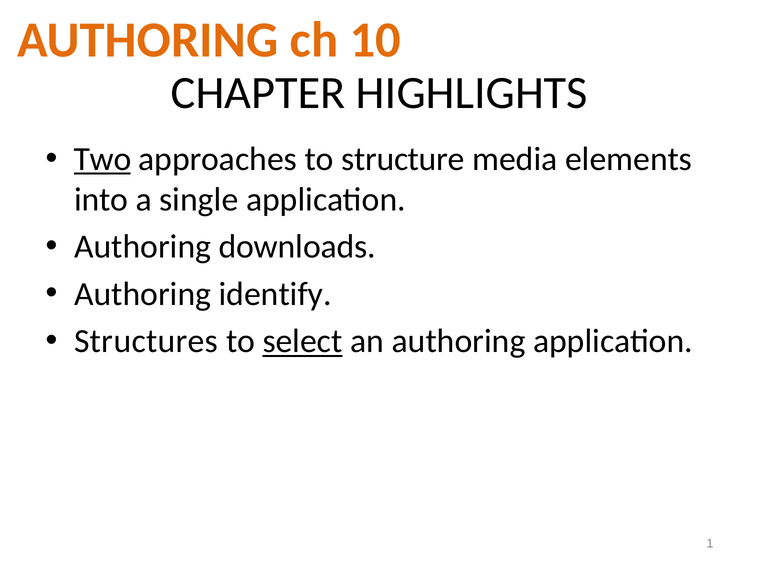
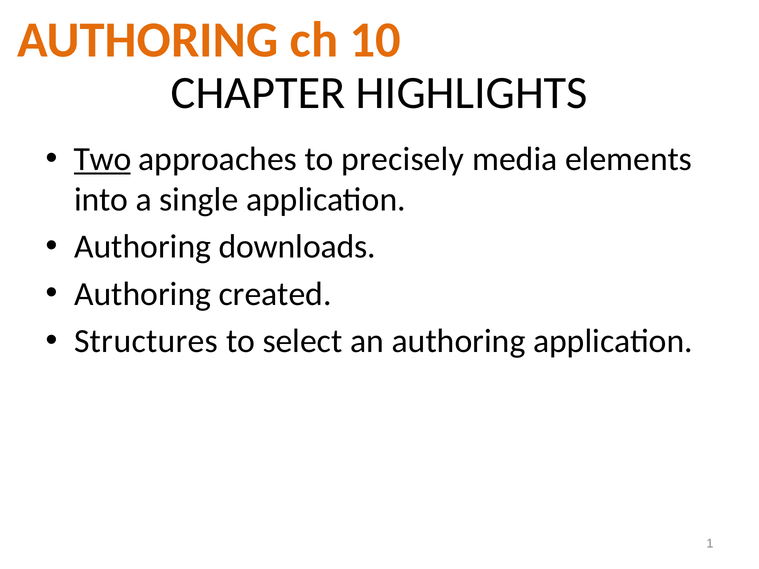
structure: structure -> precisely
identify: identify -> created
select underline: present -> none
